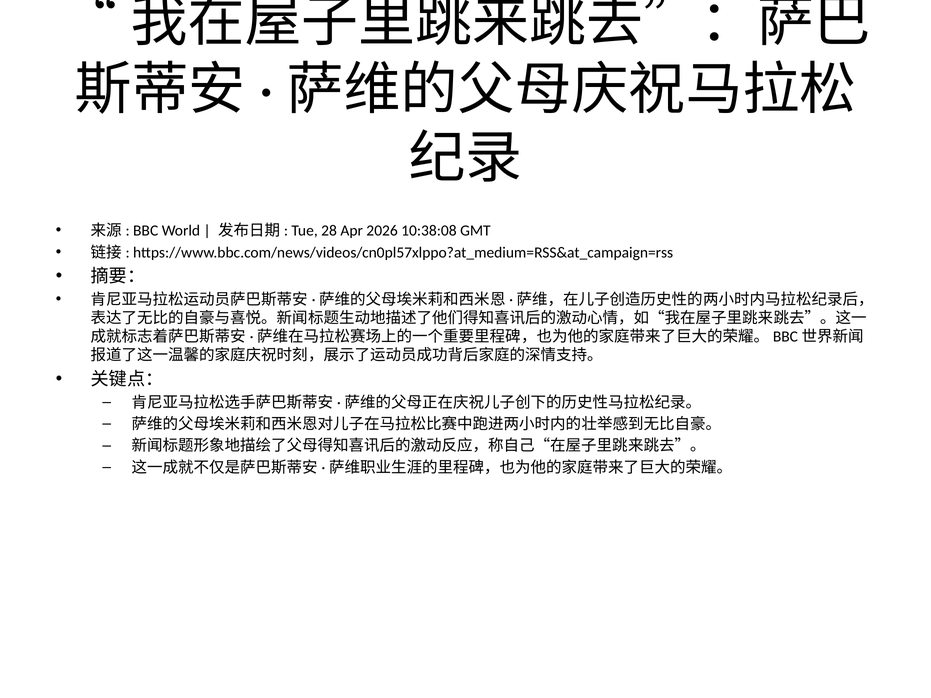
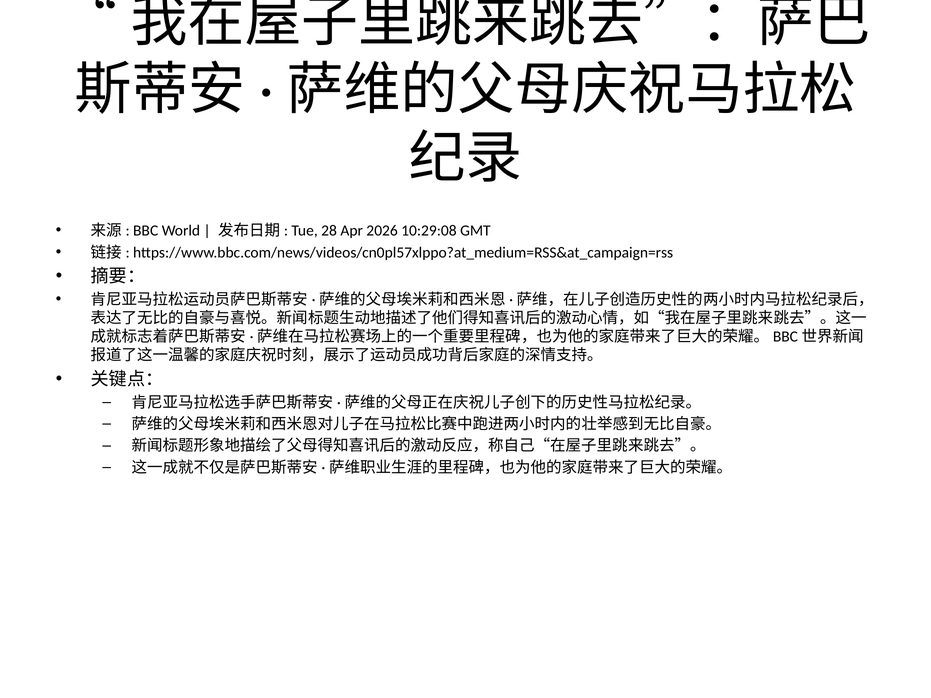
10:38:08: 10:38:08 -> 10:29:08
